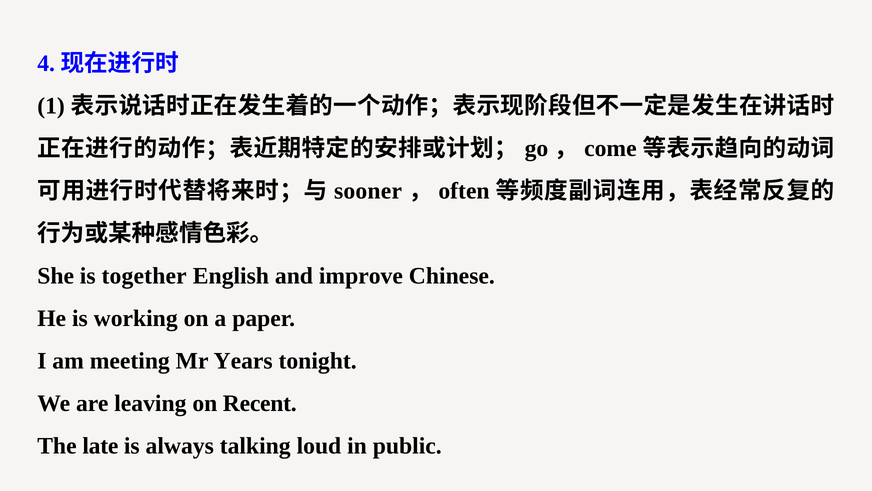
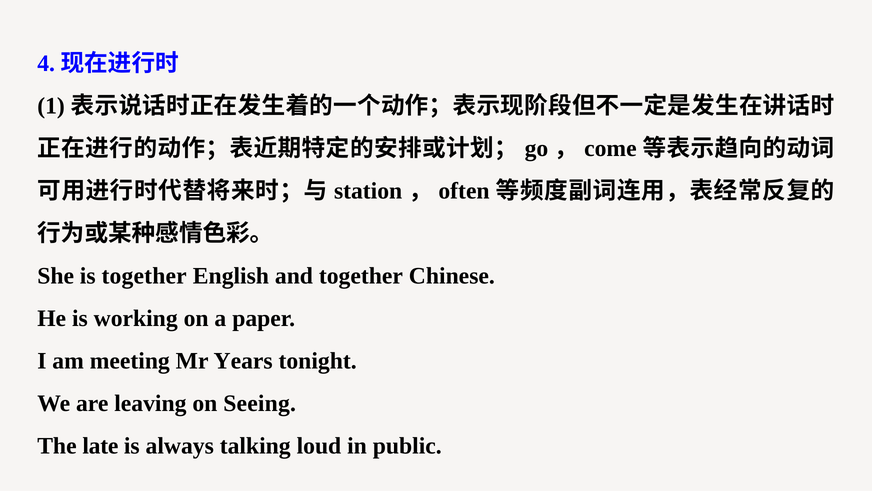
sooner: sooner -> station
and improve: improve -> together
Recent: Recent -> Seeing
